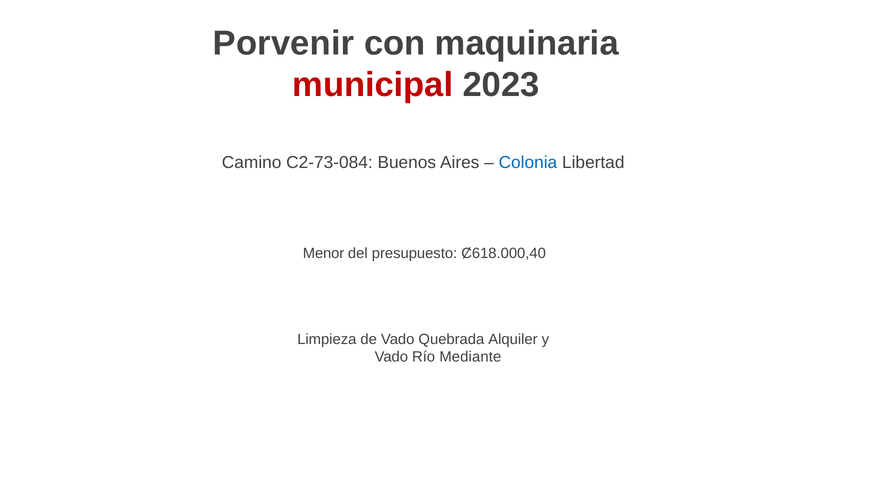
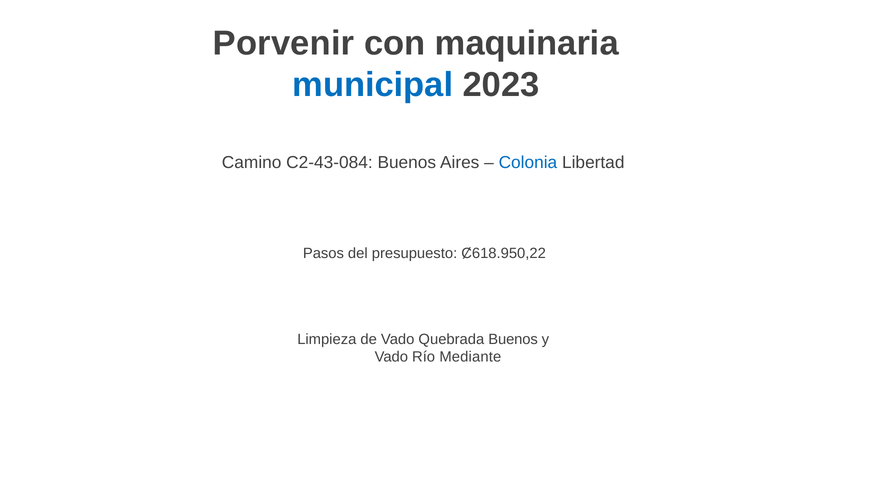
municipal colour: red -> blue
C2-73-084: C2-73-084 -> C2-43-084
Menor: Menor -> Pasos
Ȼ618.000,40: Ȼ618.000,40 -> Ȼ618.950,22
Quebrada Alquiler: Alquiler -> Buenos
